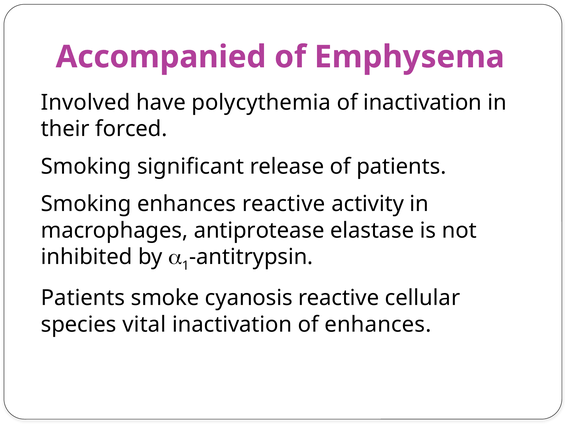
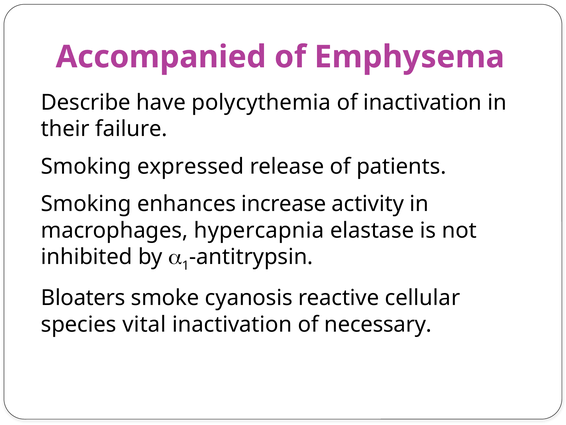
Involved: Involved -> Describe
forced: forced -> failure
significant: significant -> expressed
enhances reactive: reactive -> increase
antiprotease: antiprotease -> hypercapnia
Patients at (83, 298): Patients -> Bloaters
of enhances: enhances -> necessary
